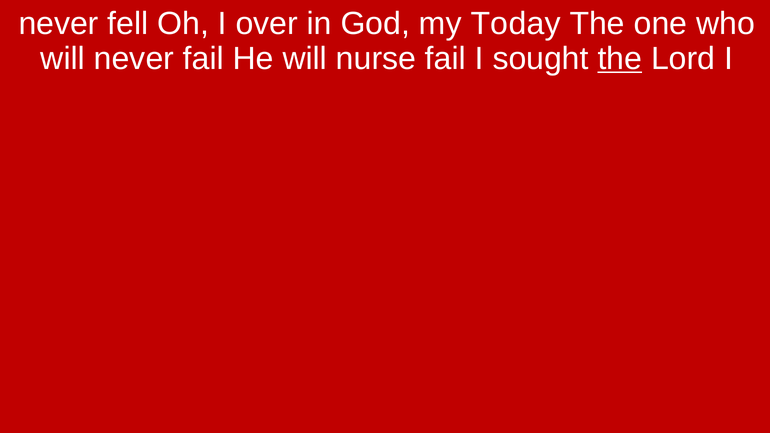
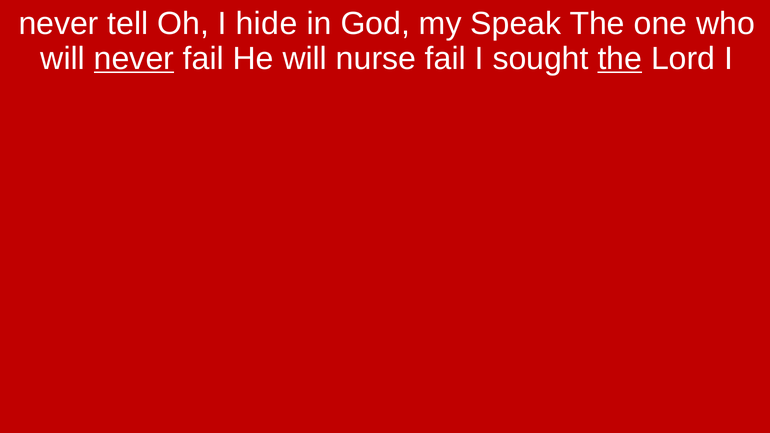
fell: fell -> tell
over: over -> hide
Today: Today -> Speak
never at (134, 59) underline: none -> present
